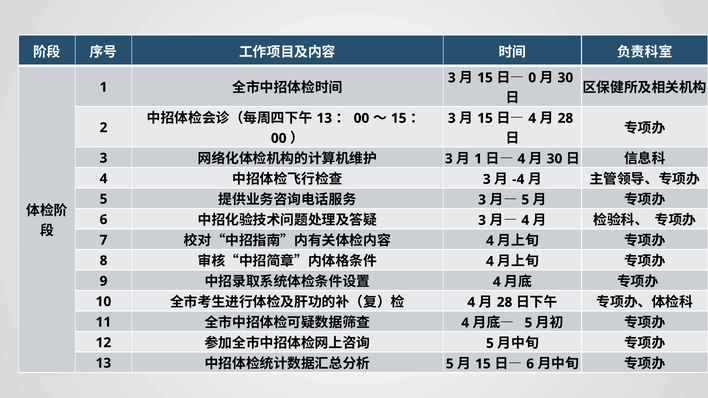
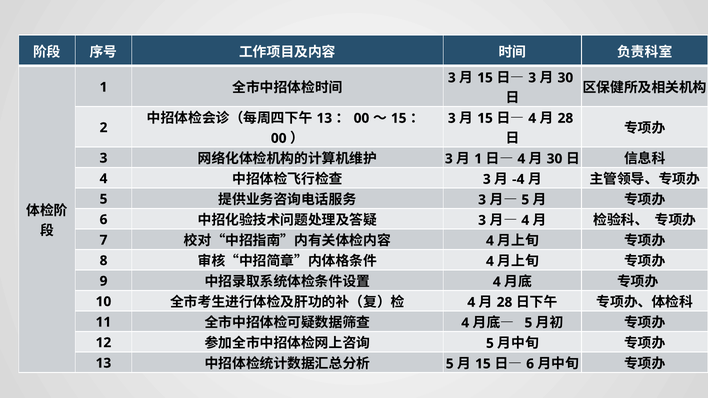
0 at (532, 78): 0 -> 3
